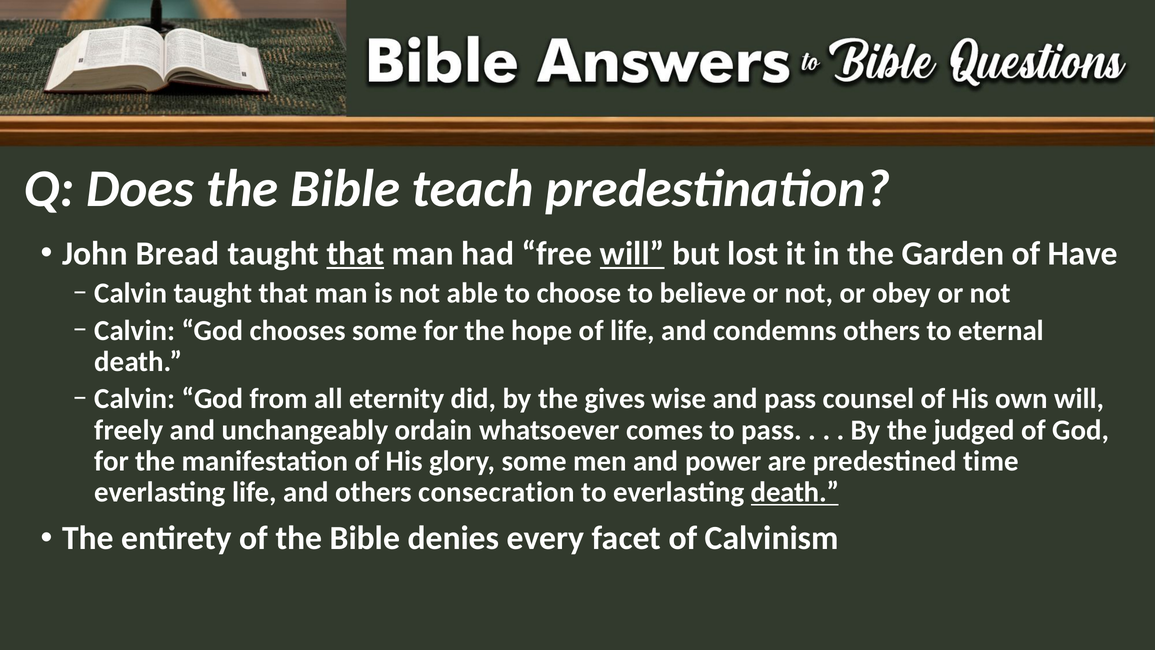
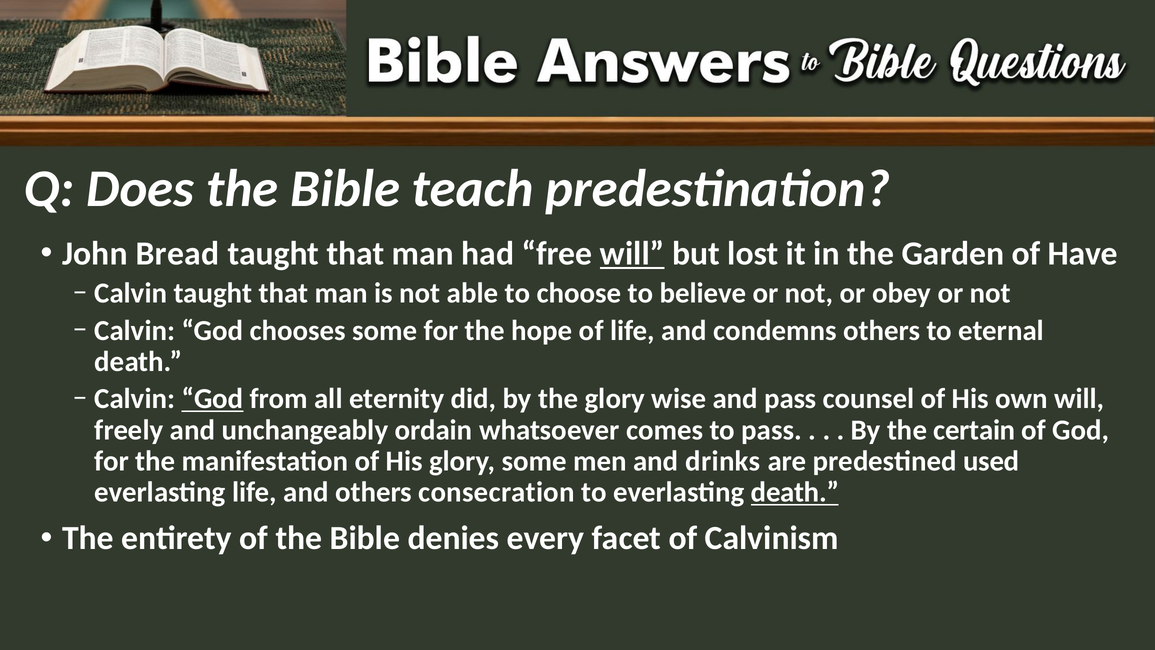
that at (355, 253) underline: present -> none
God at (213, 399) underline: none -> present
the gives: gives -> glory
judged: judged -> certain
power: power -> drinks
time: time -> used
